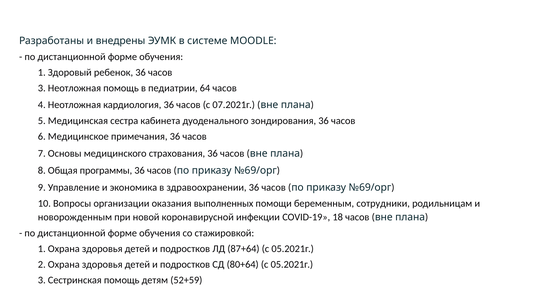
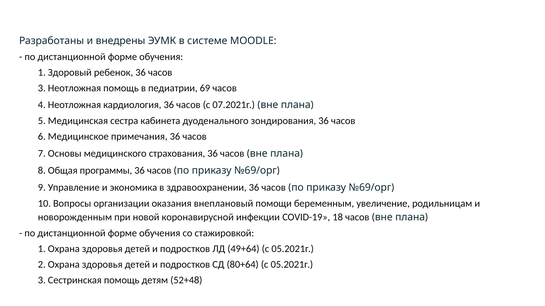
64: 64 -> 69
выполненных: выполненных -> внеплановый
сотрудники: сотрудники -> увеличение
87+64: 87+64 -> 49+64
52+59: 52+59 -> 52+48
